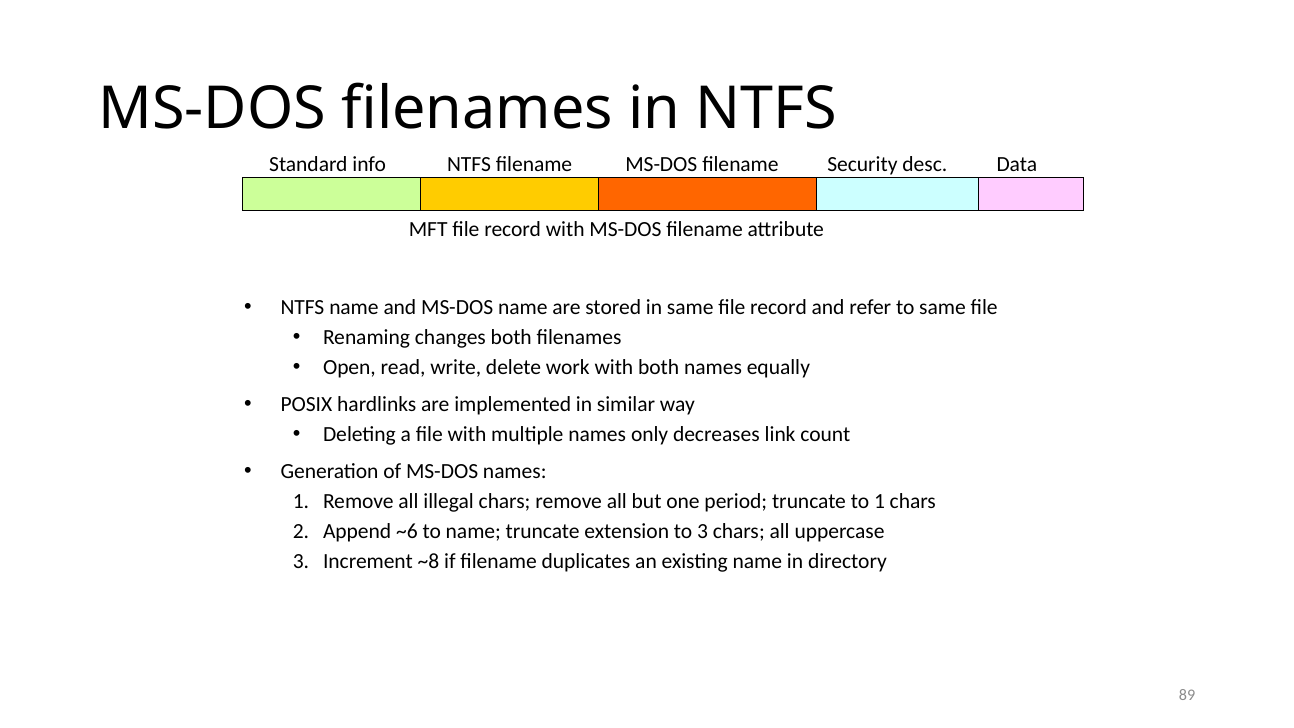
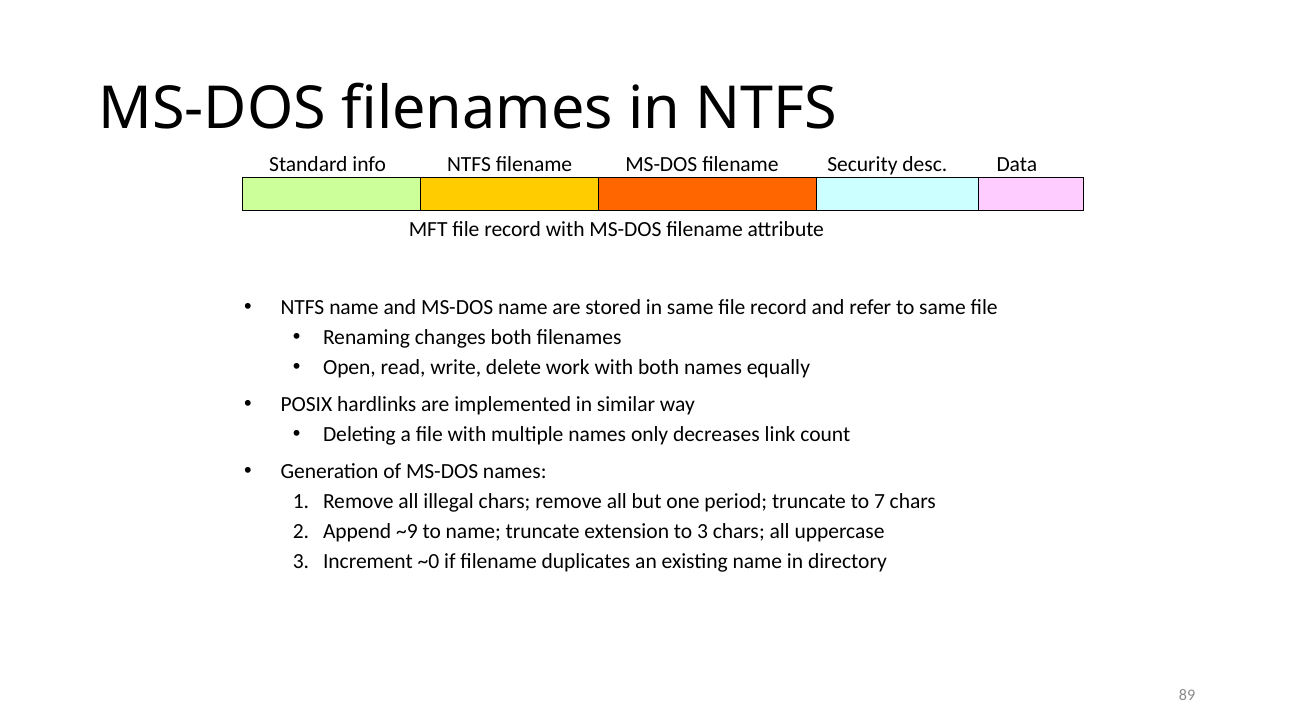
to 1: 1 -> 7
~6: ~6 -> ~9
~8: ~8 -> ~0
